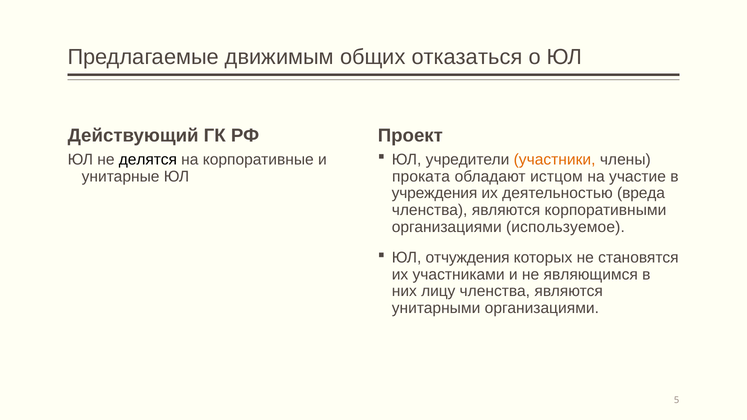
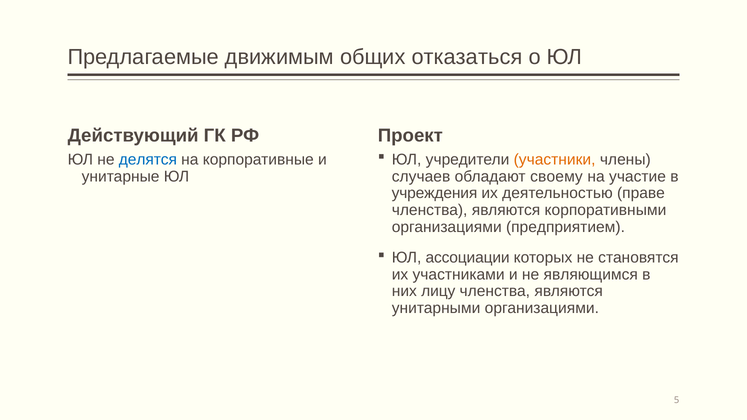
делятся colour: black -> blue
проката: проката -> случаев
истцом: истцом -> своему
вреда: вреда -> праве
используемое: используемое -> предприятием
отчуждения: отчуждения -> ассоциации
